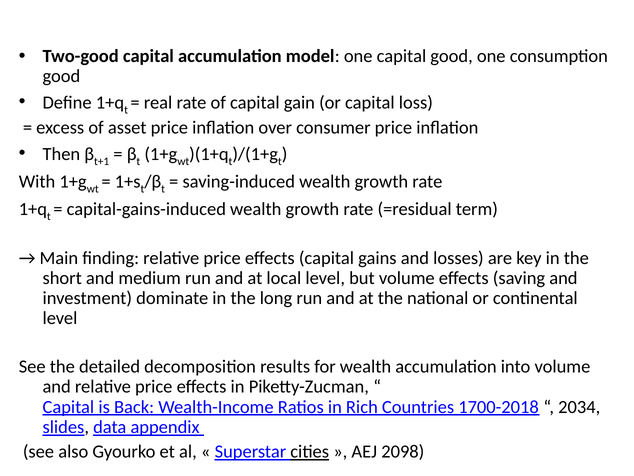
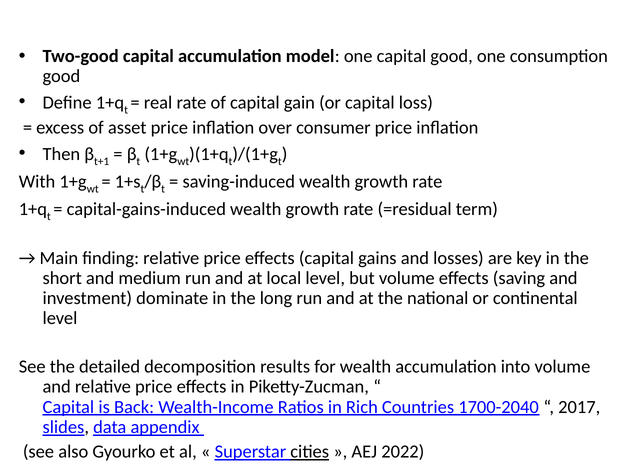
1700-2018: 1700-2018 -> 1700-2040
2034: 2034 -> 2017
2098: 2098 -> 2022
